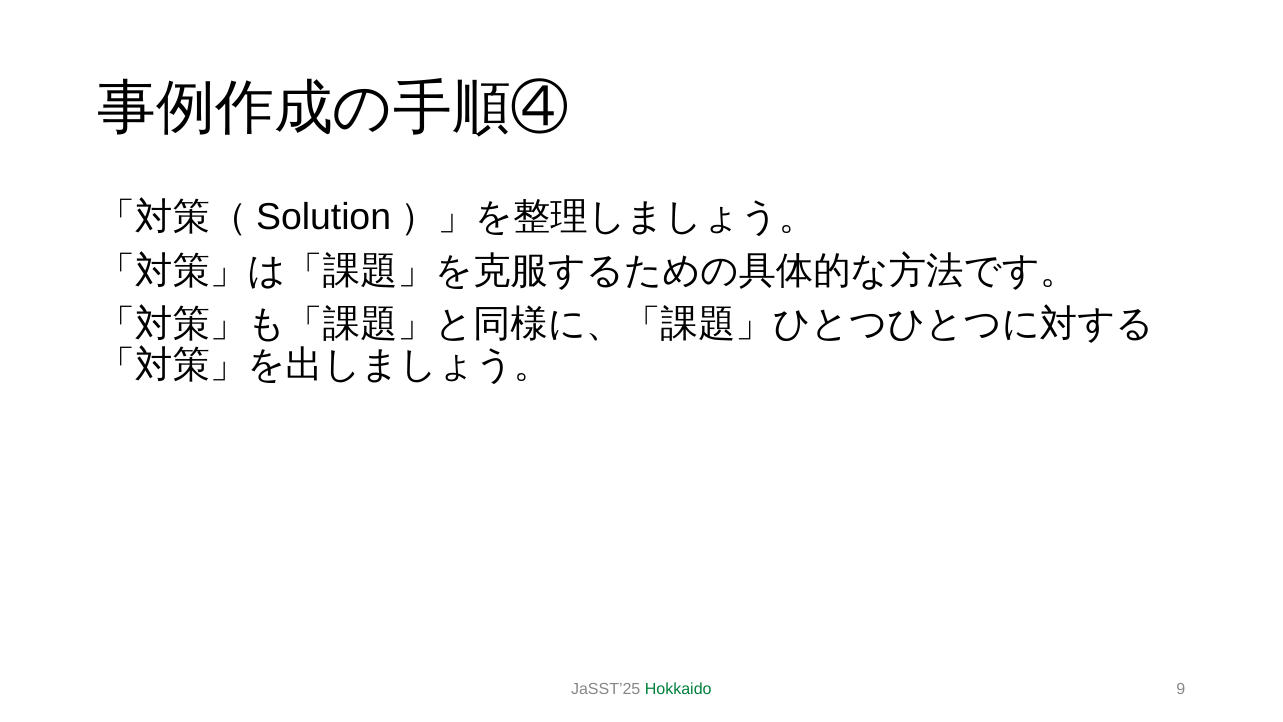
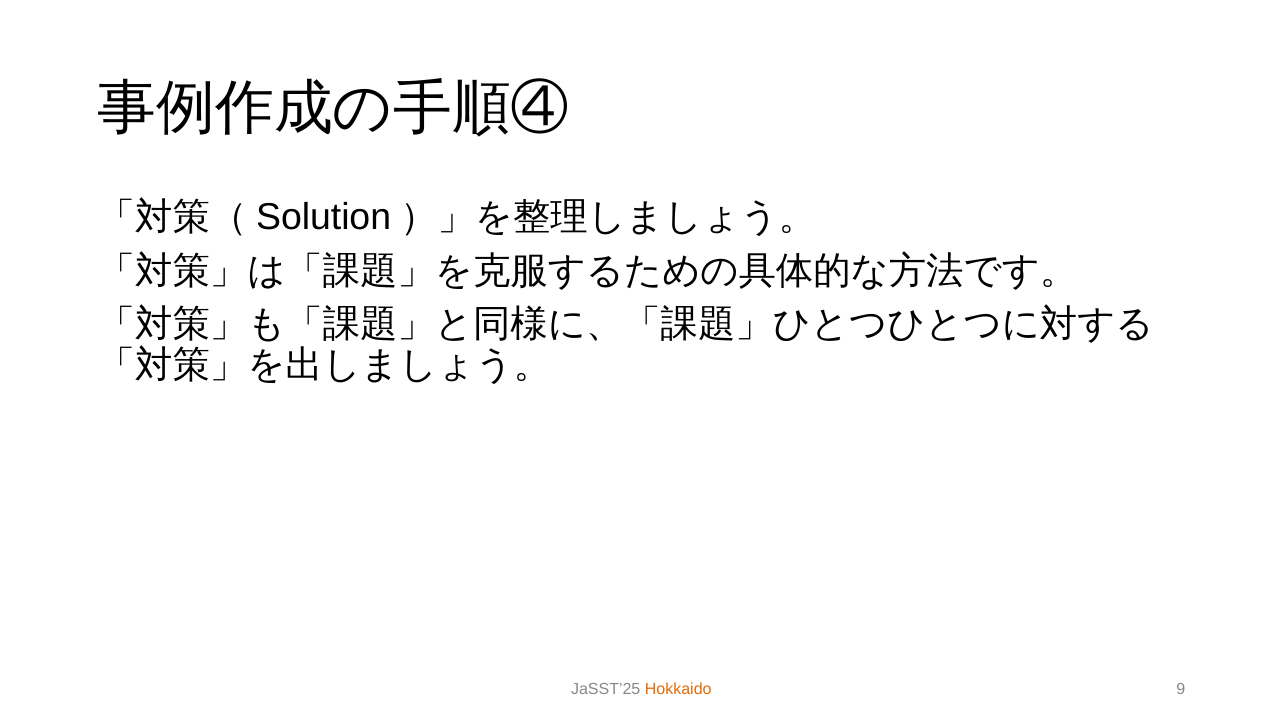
Hokkaido colour: green -> orange
